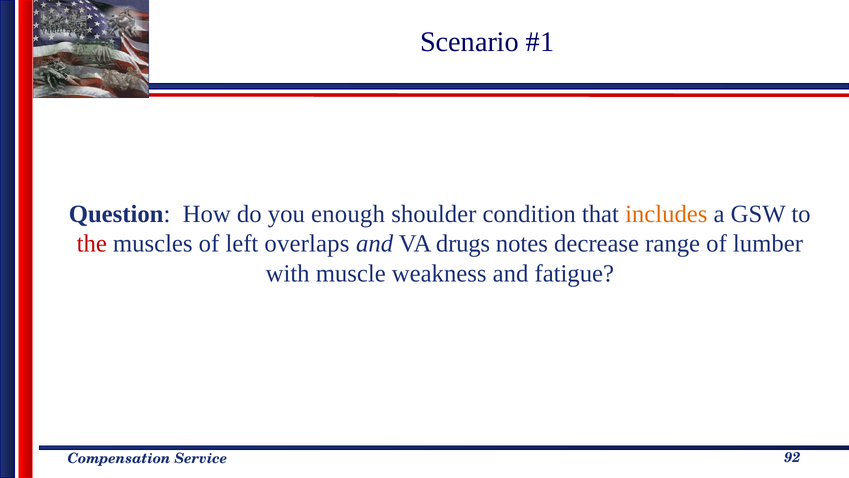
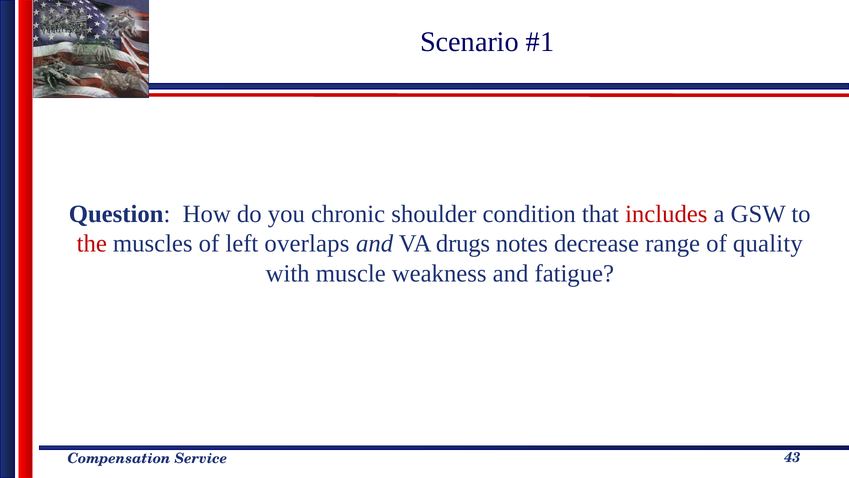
enough: enough -> chronic
includes colour: orange -> red
lumber: lumber -> quality
92: 92 -> 43
